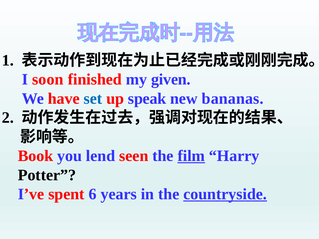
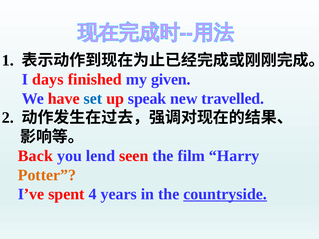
soon: soon -> days
bananas: bananas -> travelled
Book: Book -> Back
film underline: present -> none
Potter colour: black -> orange
6: 6 -> 4
